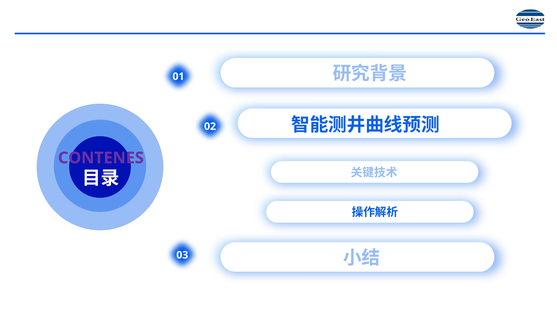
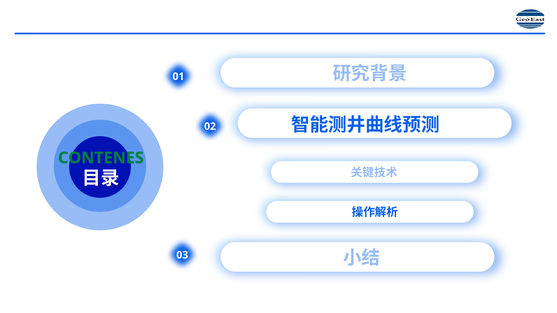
CONTENES colour: purple -> green
